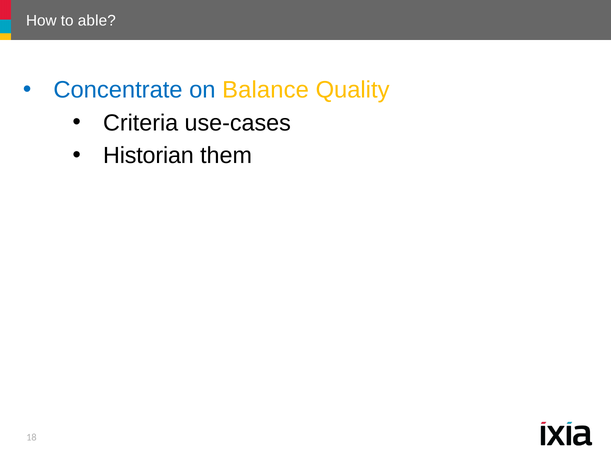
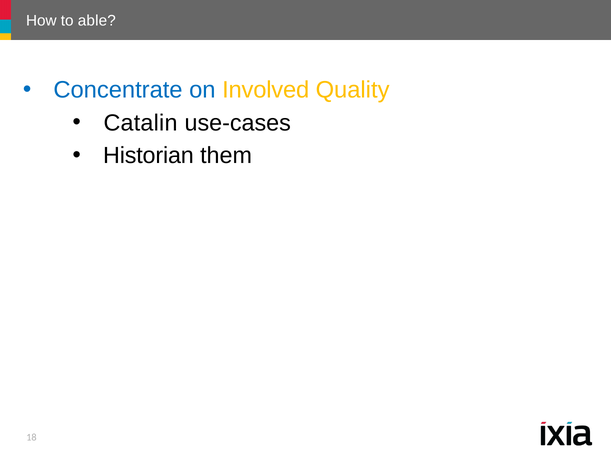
Balance: Balance -> Involved
Criteria: Criteria -> Catalin
